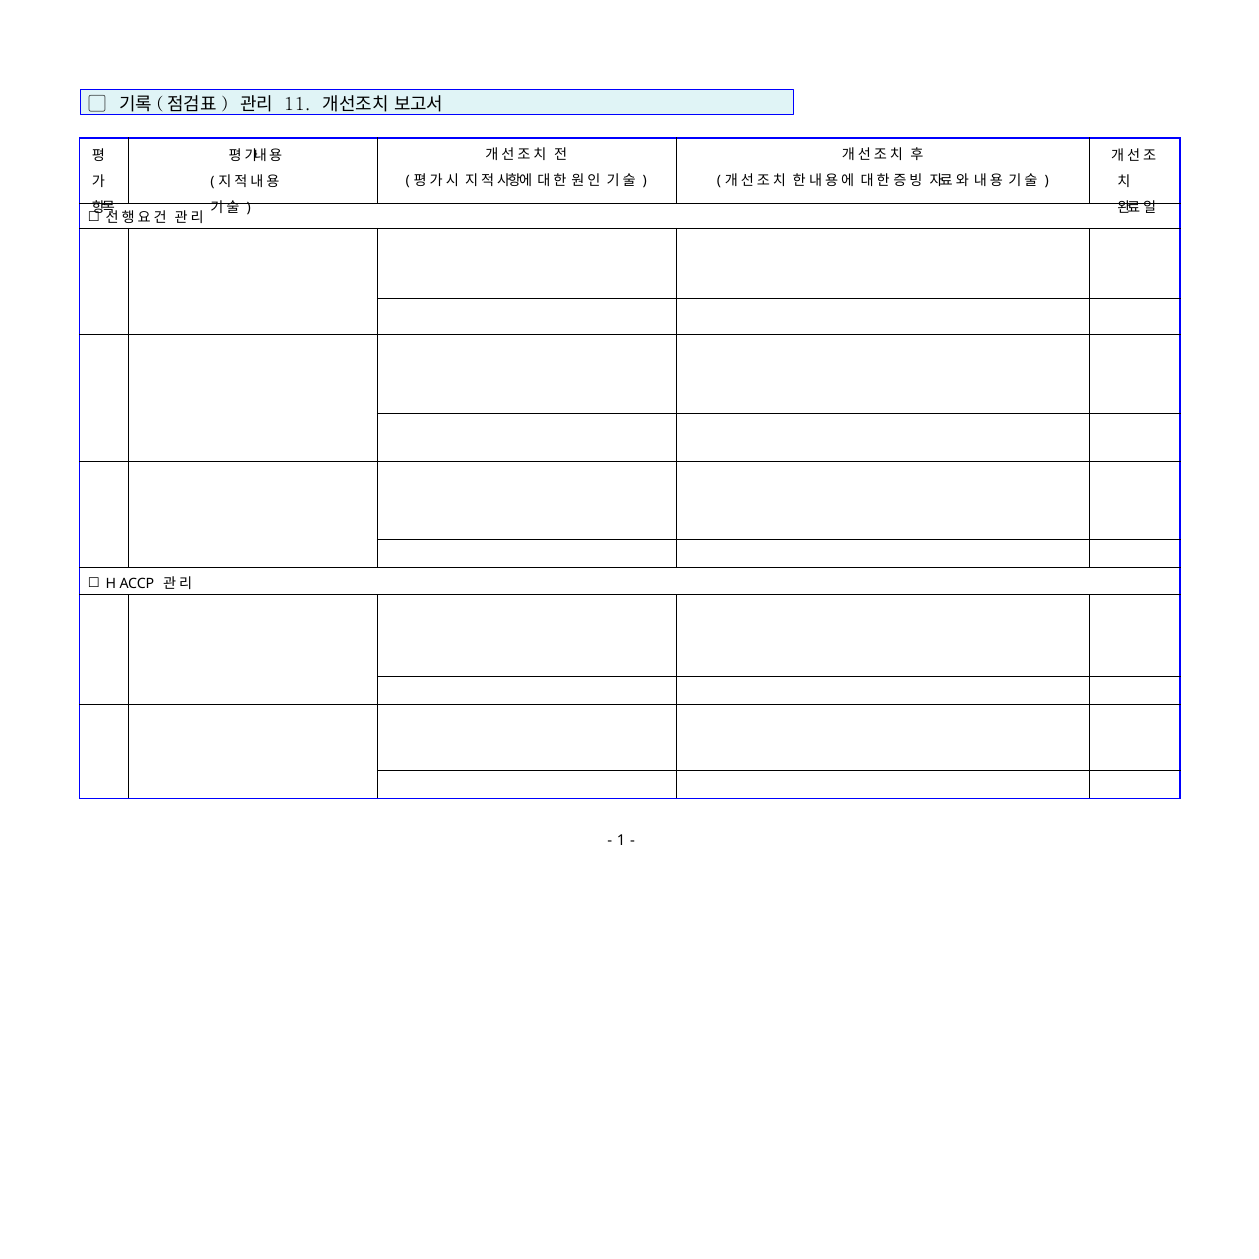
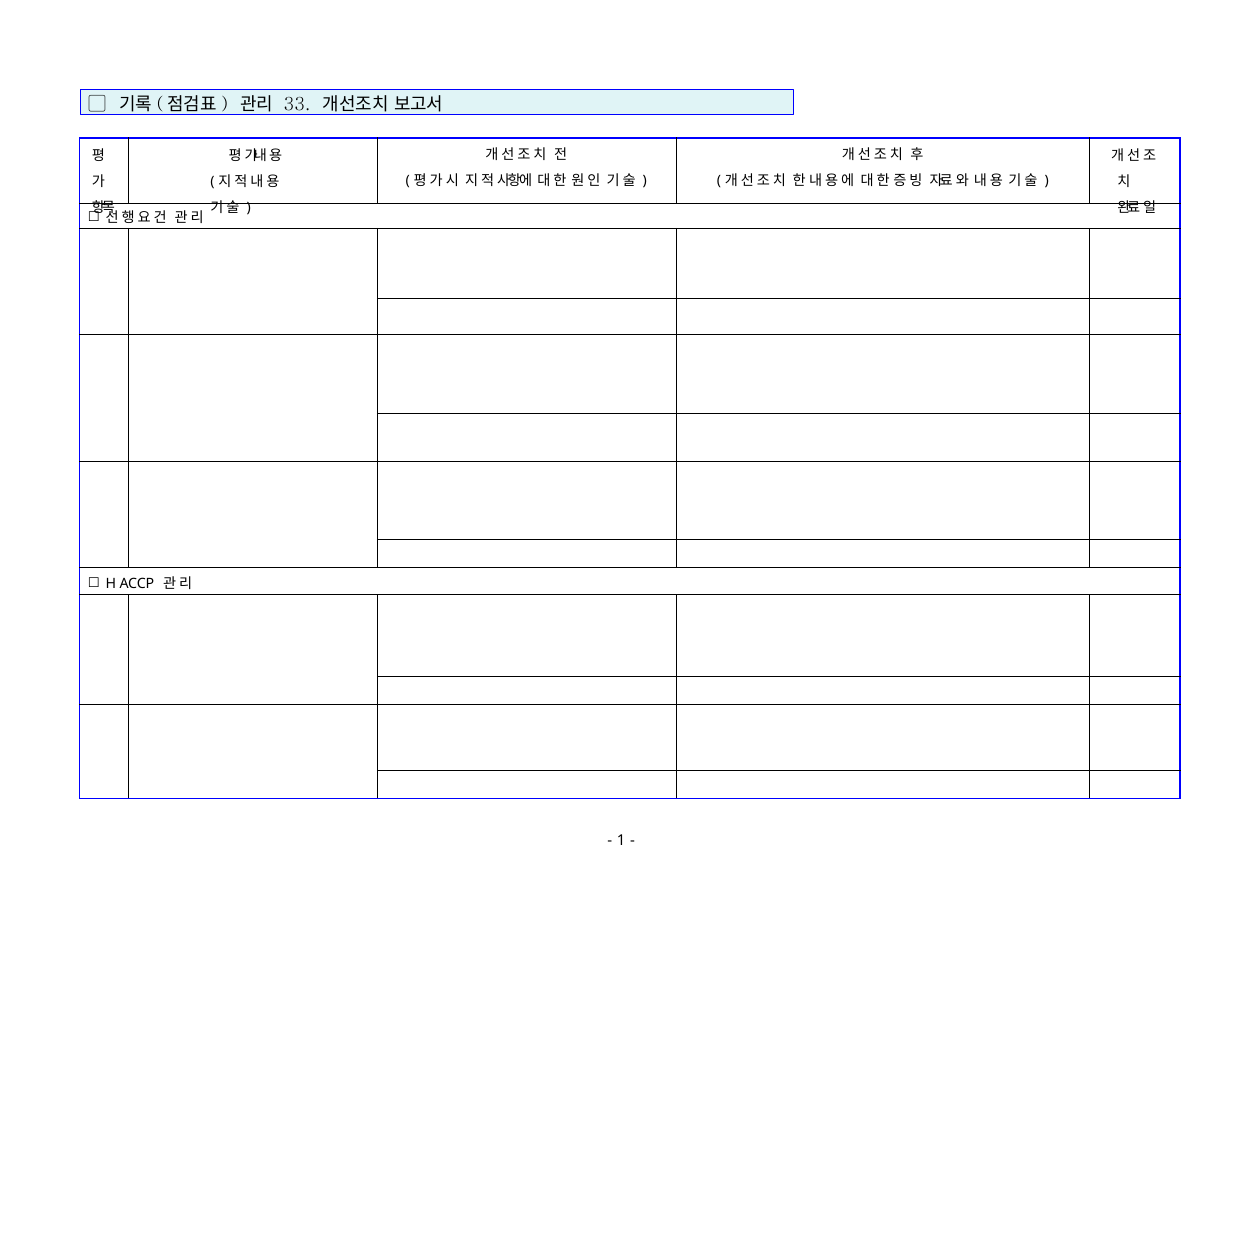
11: 11 -> 33
